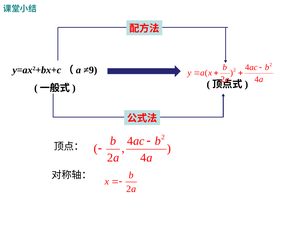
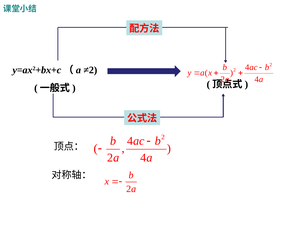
≠9: ≠9 -> ≠2
